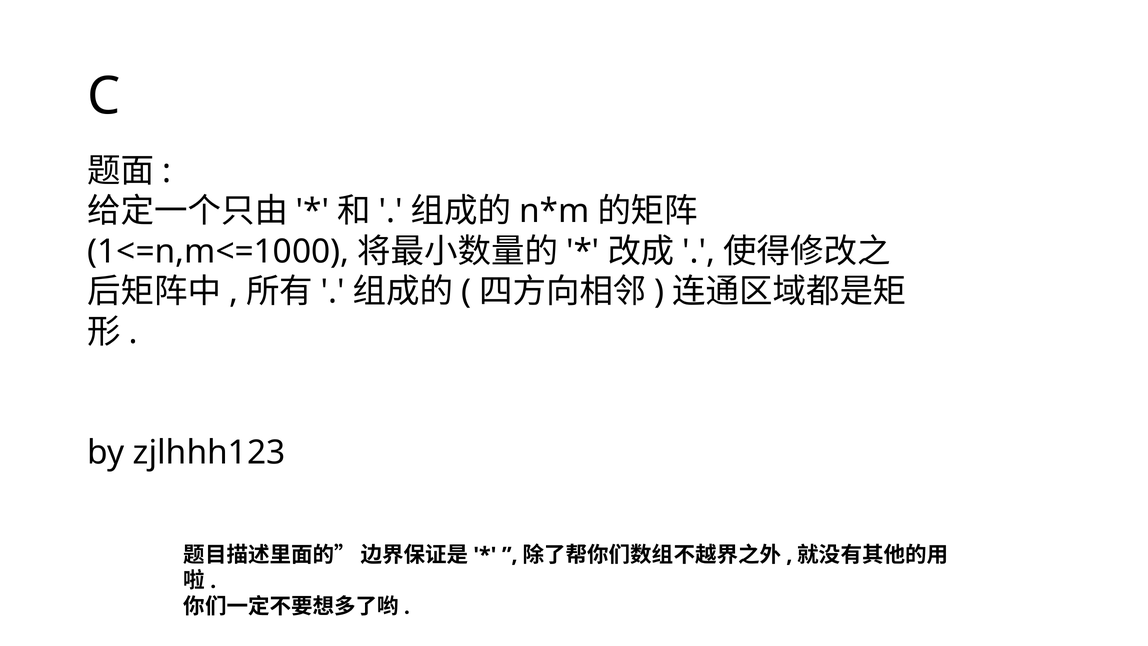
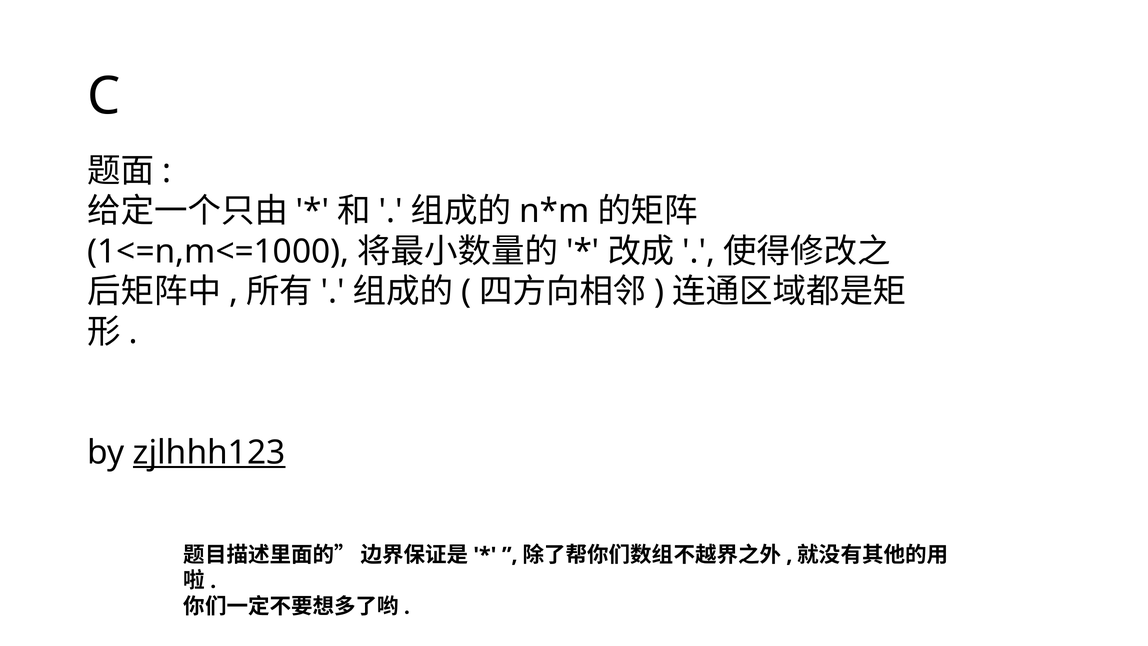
zjlhhh123 underline: none -> present
